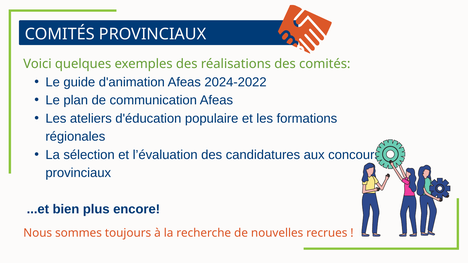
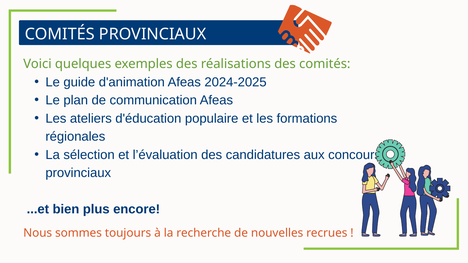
2024-2022: 2024-2022 -> 2024-2025
